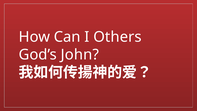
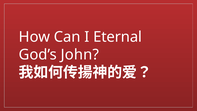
Others: Others -> Eternal
